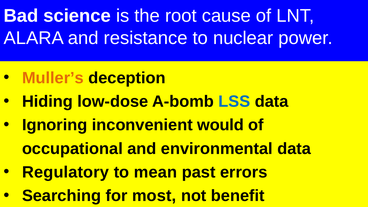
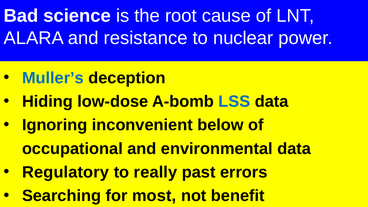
Muller’s colour: orange -> blue
would: would -> below
mean: mean -> really
